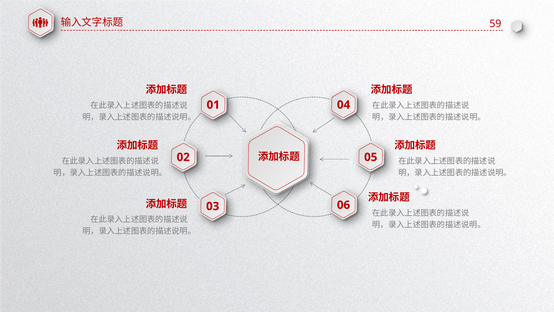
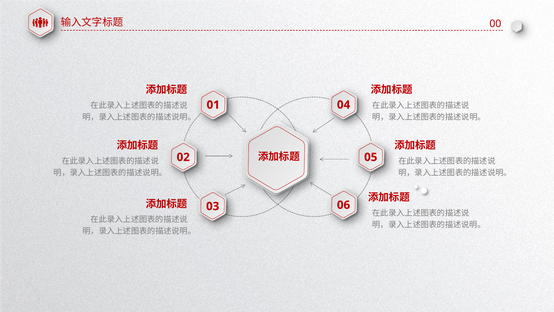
59: 59 -> 00
